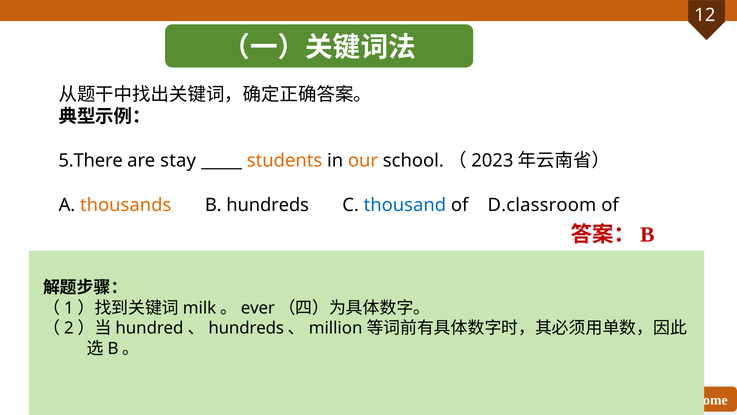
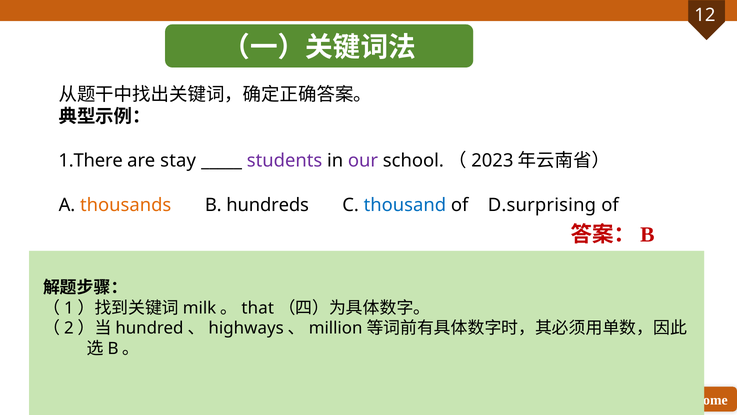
5.There: 5.There -> 1.There
students colour: orange -> purple
our colour: orange -> purple
D.classroom: D.classroom -> D.surprising
ever: ever -> that
hundreds at (246, 328): hundreds -> highways
